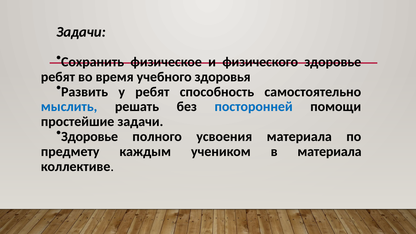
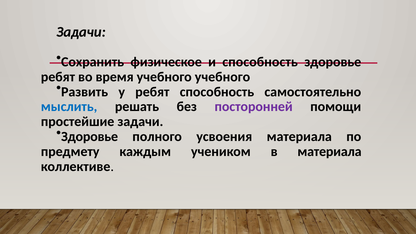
и физического: физического -> способность
учебного здоровья: здоровья -> учебного
посторонней colour: blue -> purple
